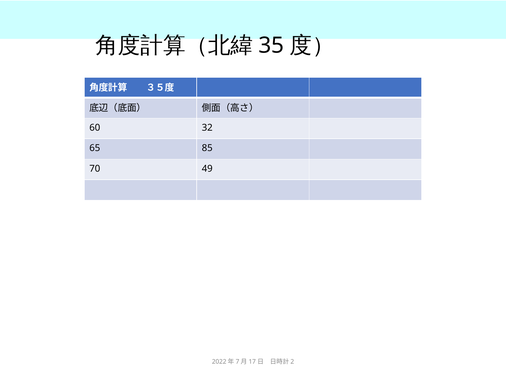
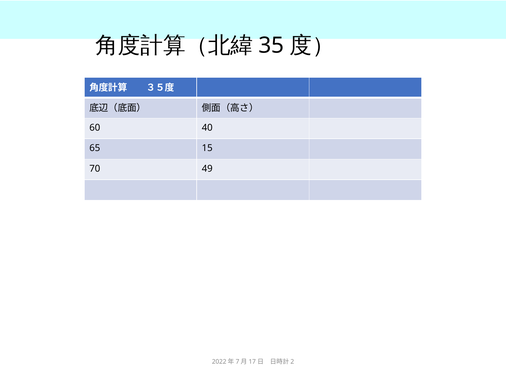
32: 32 -> 40
85: 85 -> 15
